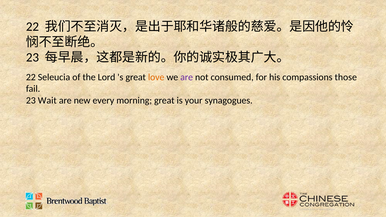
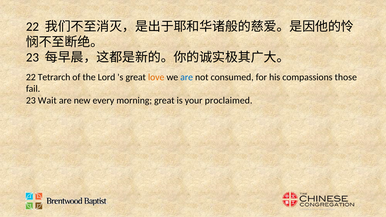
Seleucia: Seleucia -> Tetrarch
are at (187, 77) colour: purple -> blue
synagogues: synagogues -> proclaimed
